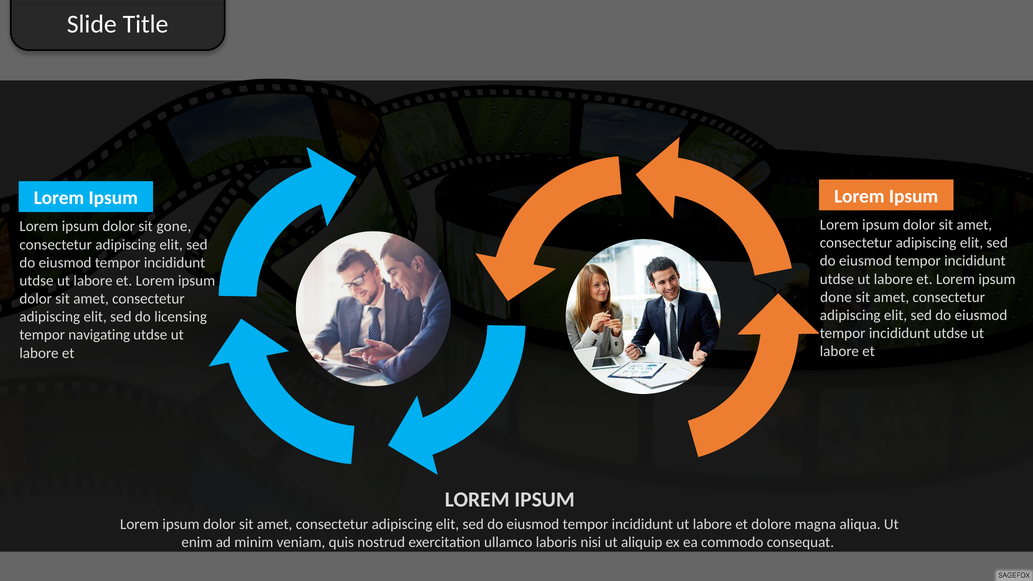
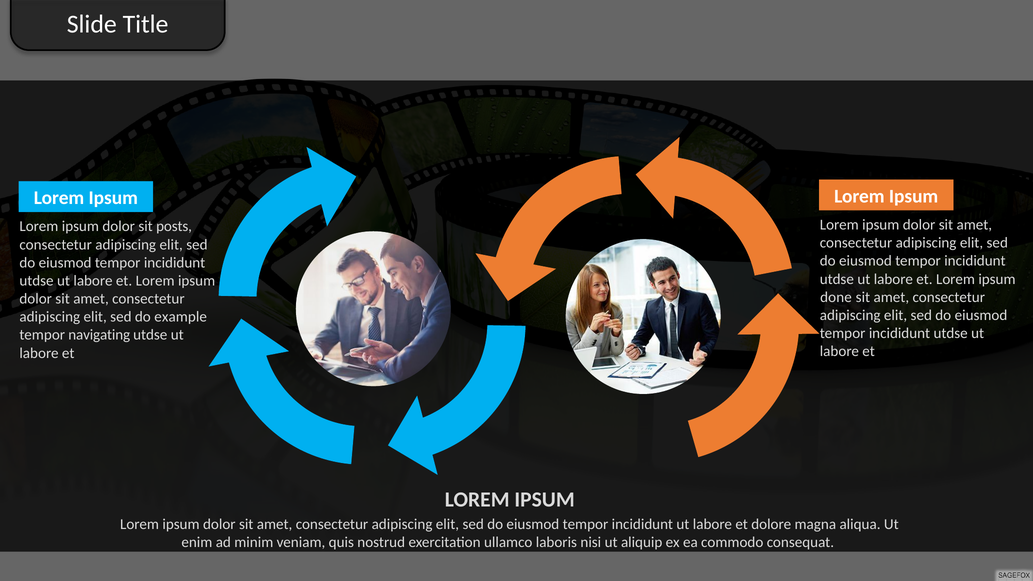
gone: gone -> posts
licensing: licensing -> example
